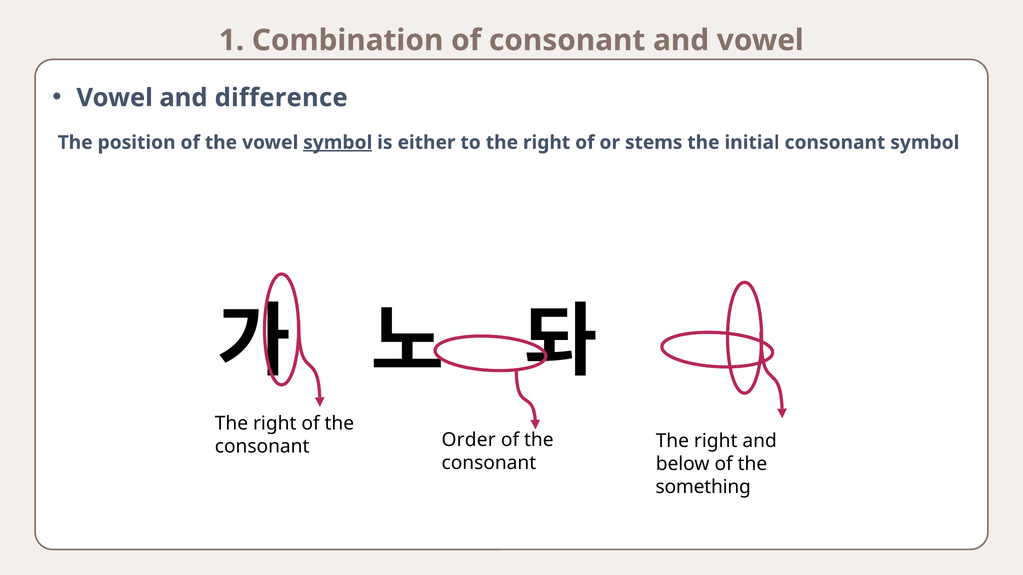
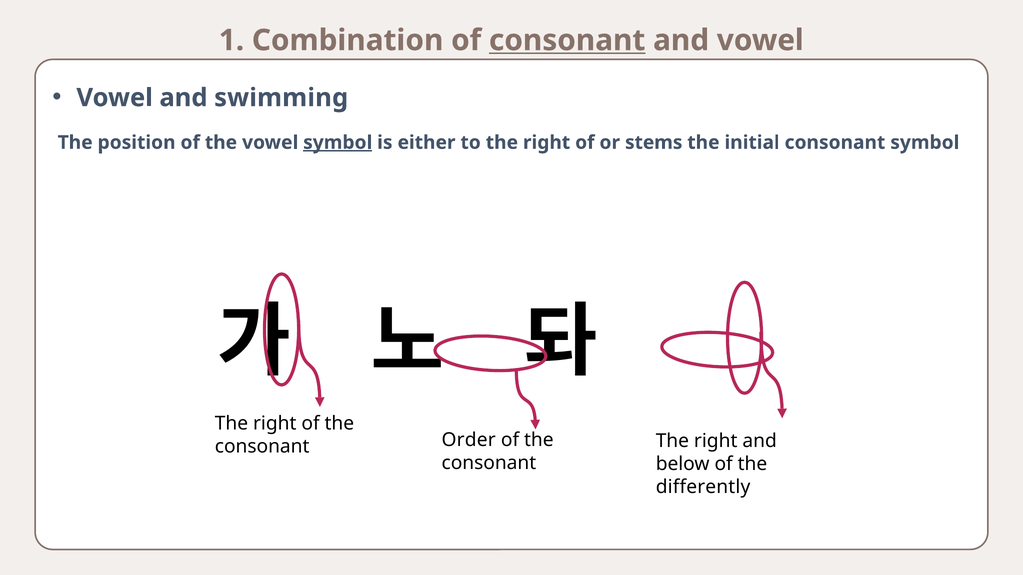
consonant at (567, 40) underline: none -> present
difference: difference -> swimming
something: something -> differently
